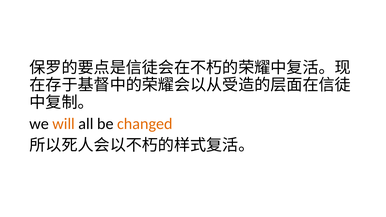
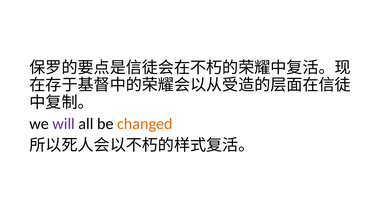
will colour: orange -> purple
